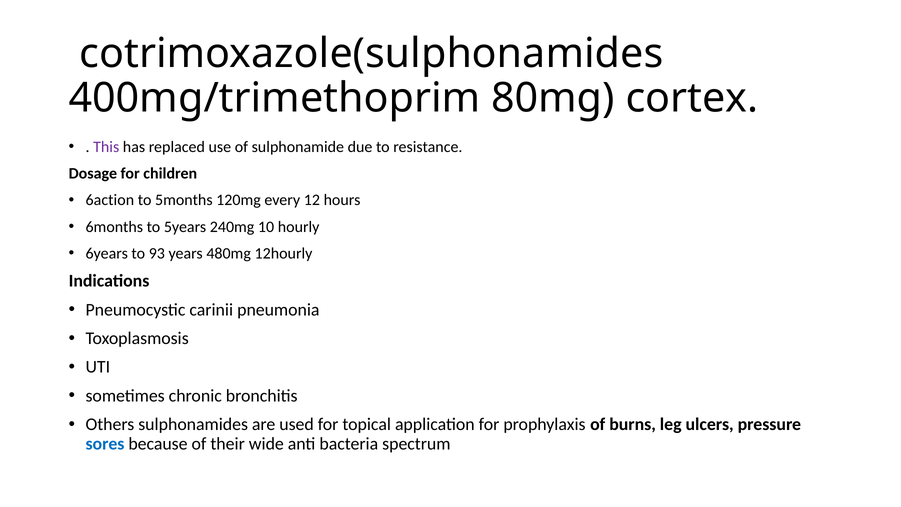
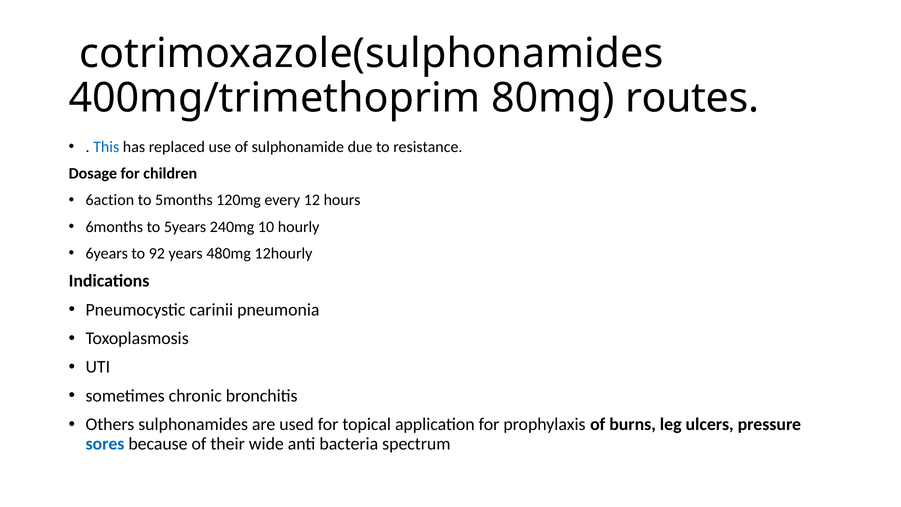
cortex: cortex -> routes
This colour: purple -> blue
93: 93 -> 92
